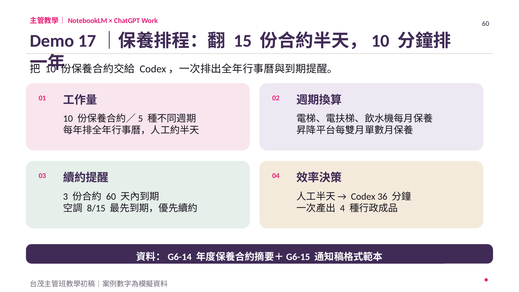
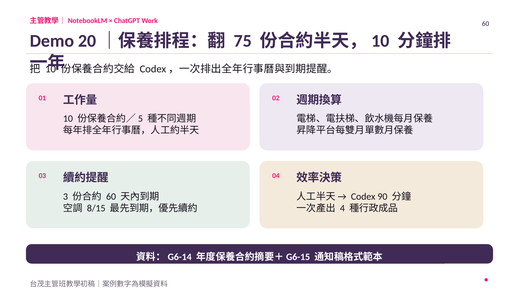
17: 17 -> 20
15: 15 -> 75
36: 36 -> 90
